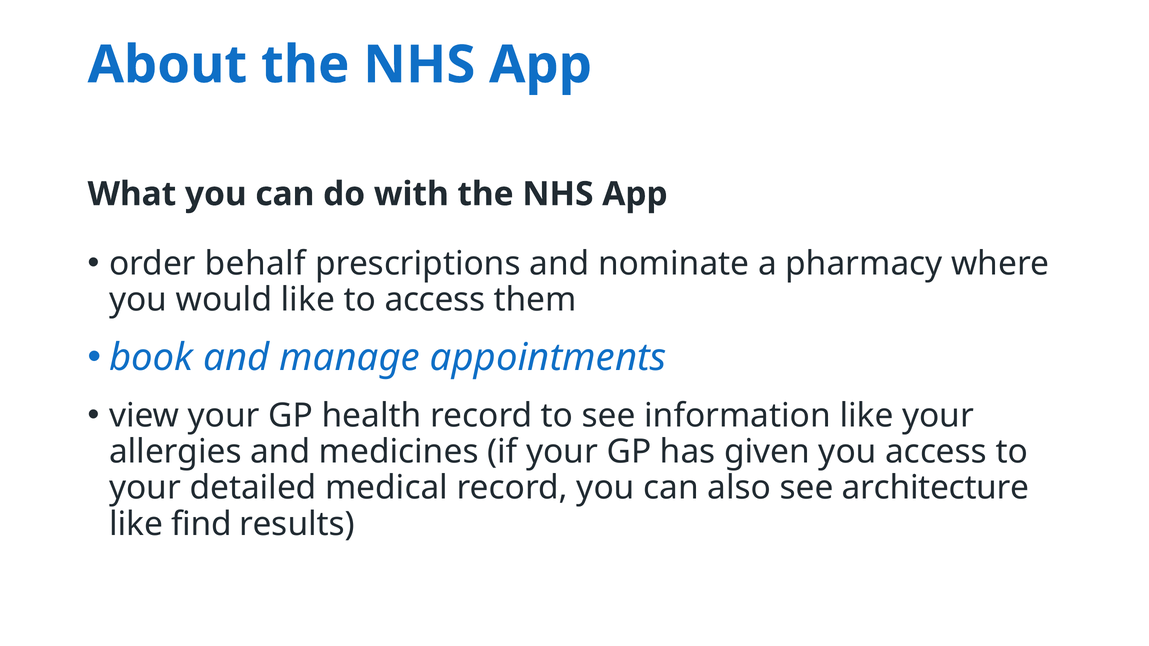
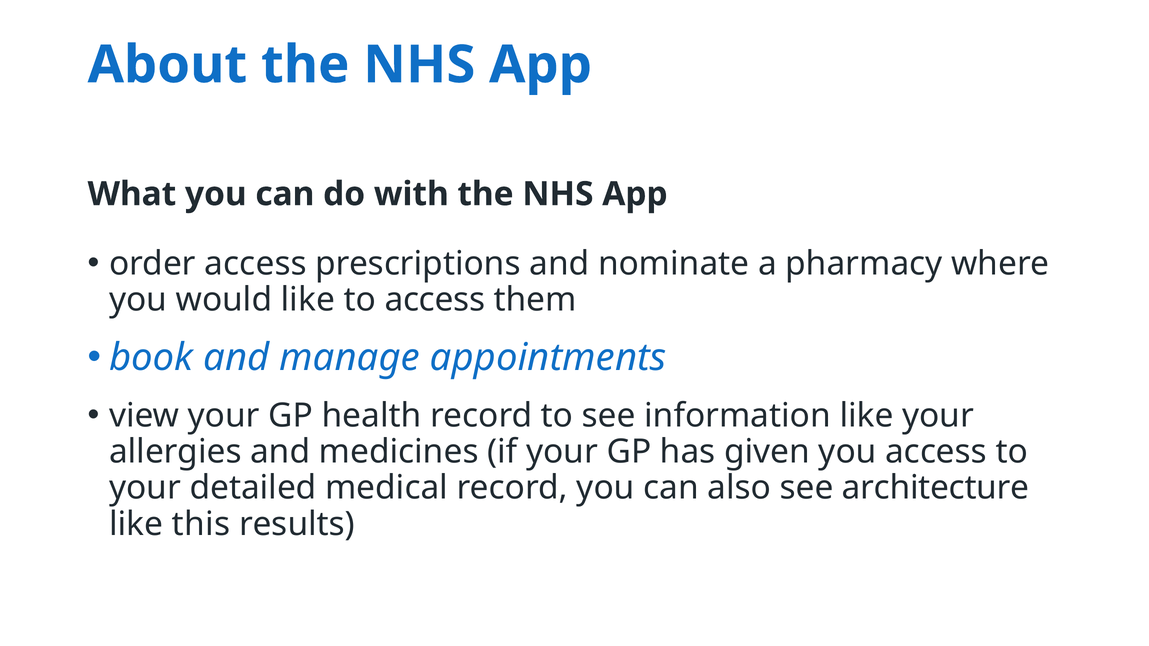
order behalf: behalf -> access
find: find -> this
